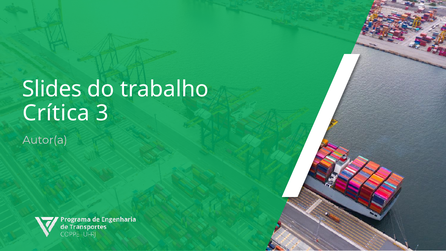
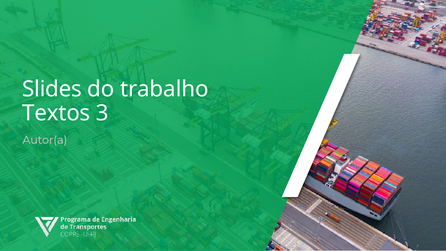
Crítica: Crítica -> Textos
